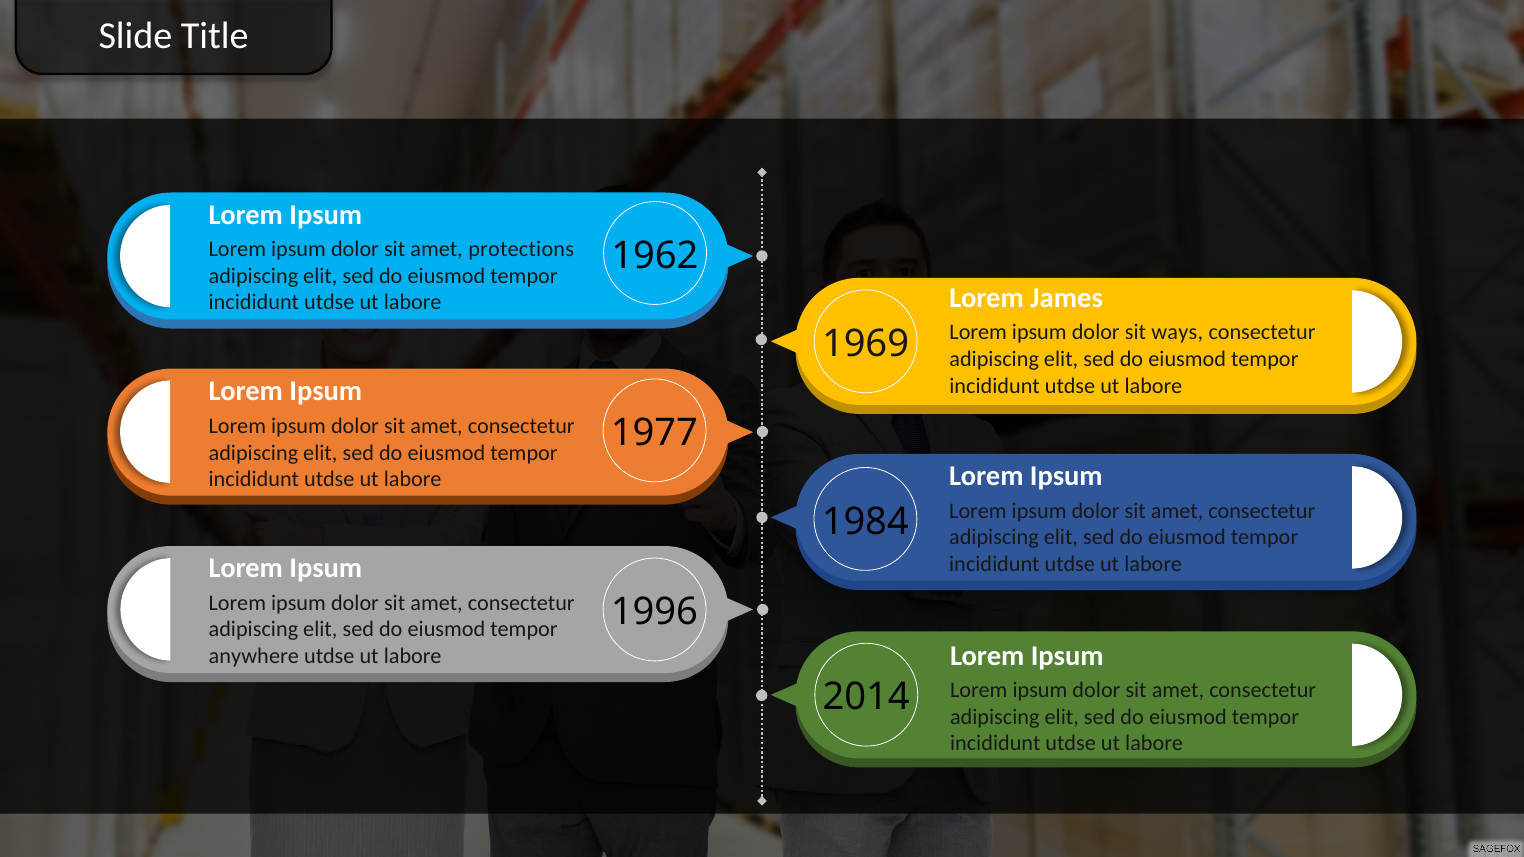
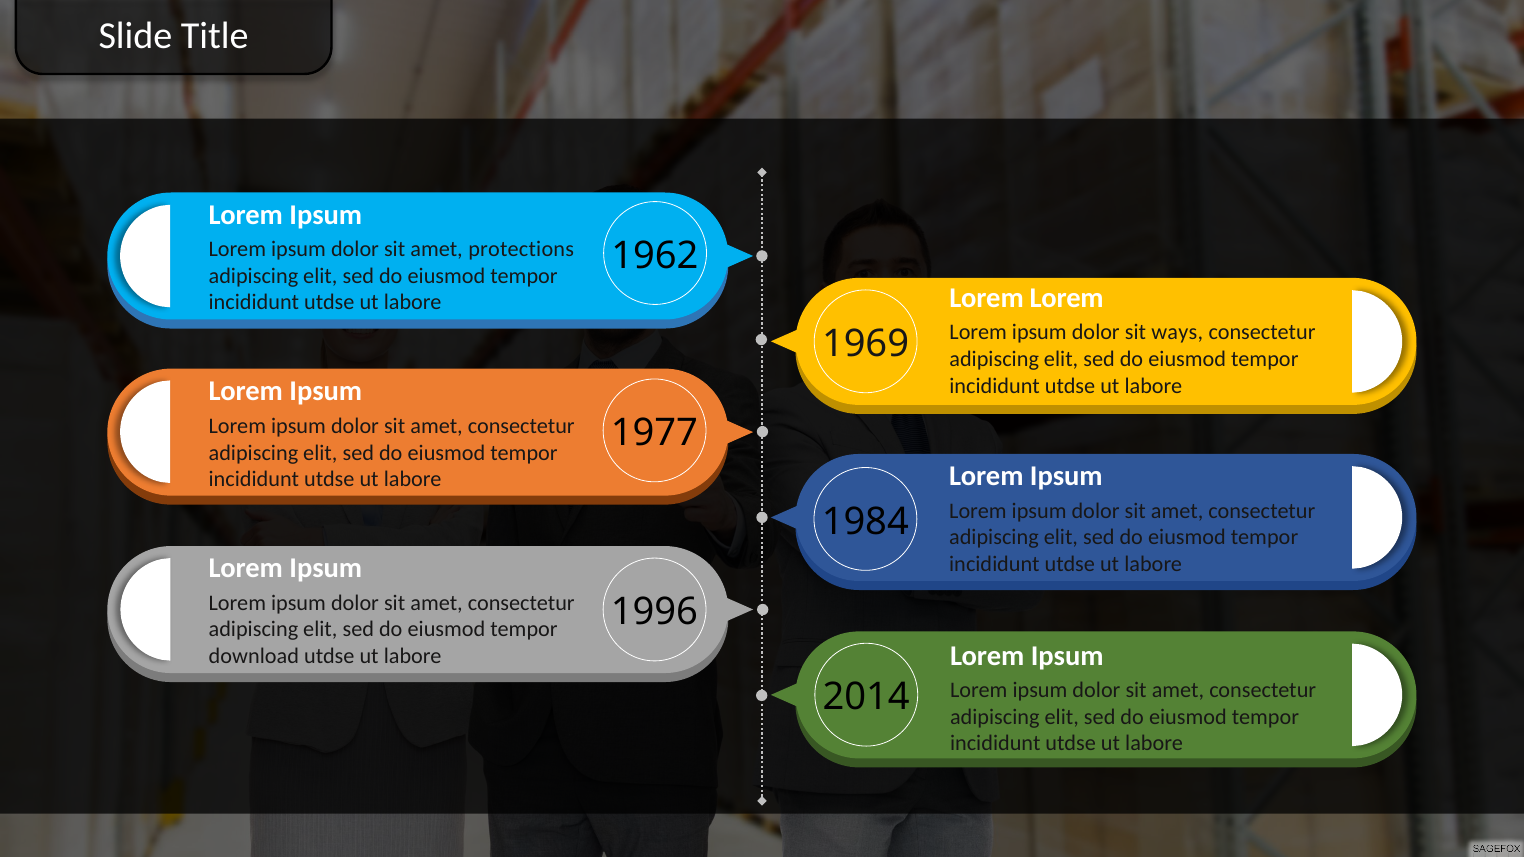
James at (1067, 298): James -> Lorem
anywhere: anywhere -> download
